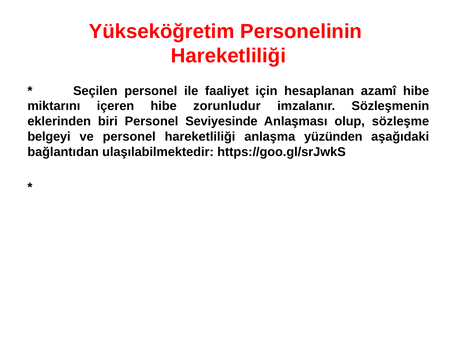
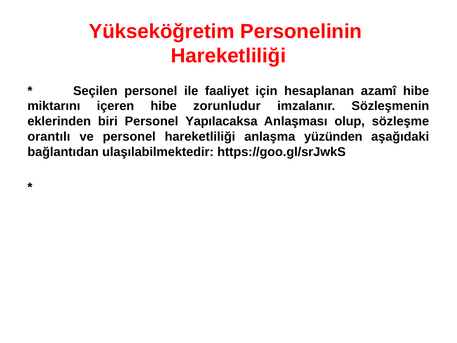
Seviyesinde: Seviyesinde -> Yapılacaksa
belgeyi: belgeyi -> orantılı
